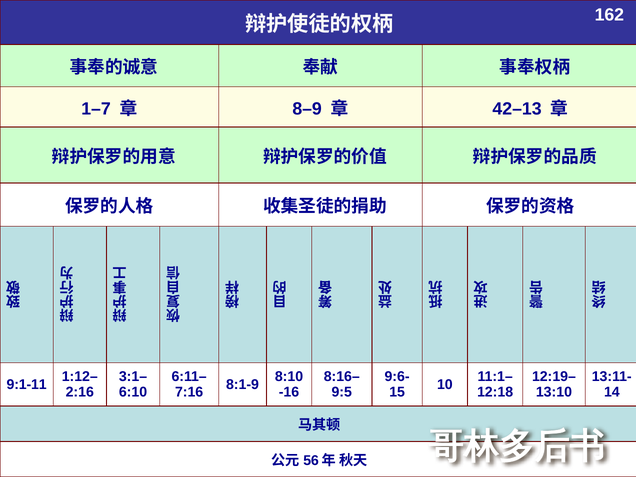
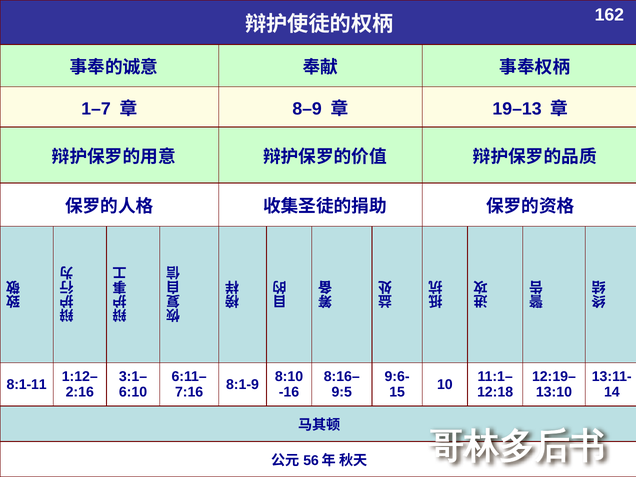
42–13: 42–13 -> 19–13
9:1-11: 9:1-11 -> 8:1-11
